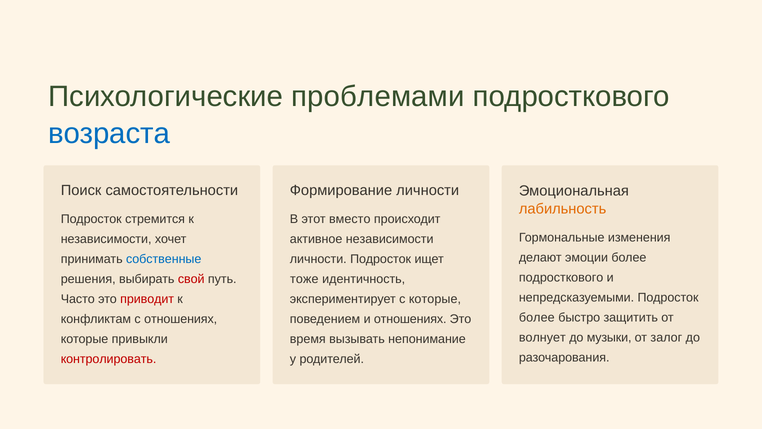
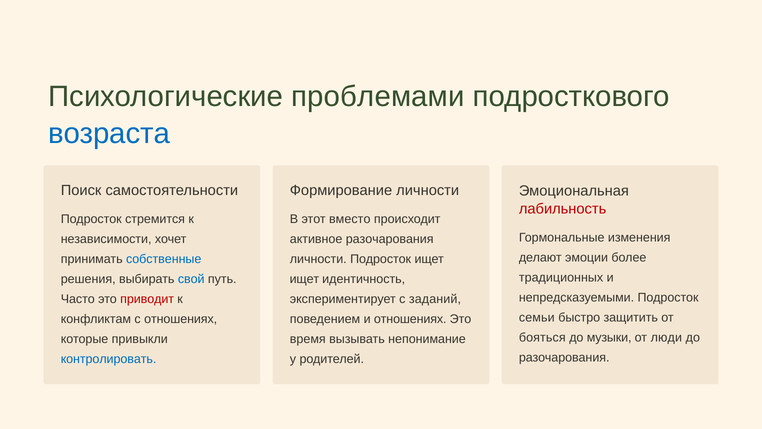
лабильность colour: orange -> red
активное независимости: независимости -> разочарования
подросткового at (561, 277): подросткового -> традиционных
свой colour: red -> blue
тоже at (304, 279): тоже -> ищет
с которые: которые -> заданий
более at (537, 317): более -> семьи
волнует: волнует -> бояться
залог: залог -> люди
контролировать colour: red -> blue
